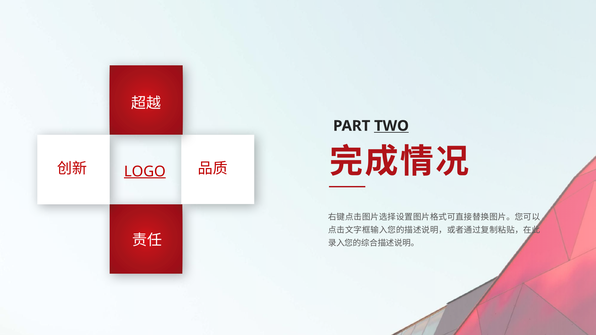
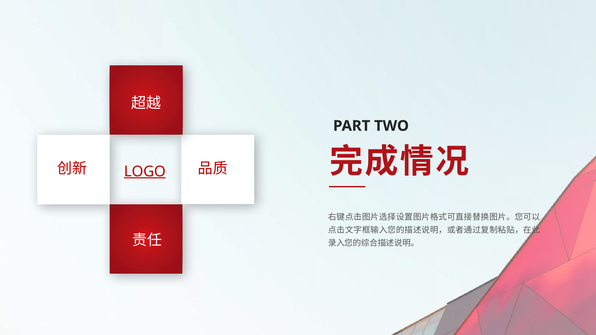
TWO underline: present -> none
